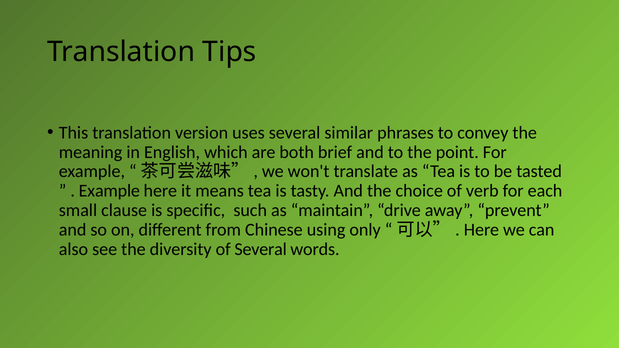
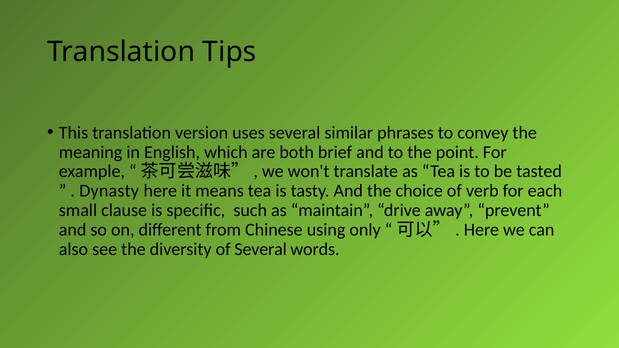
Example at (109, 191): Example -> Dynasty
